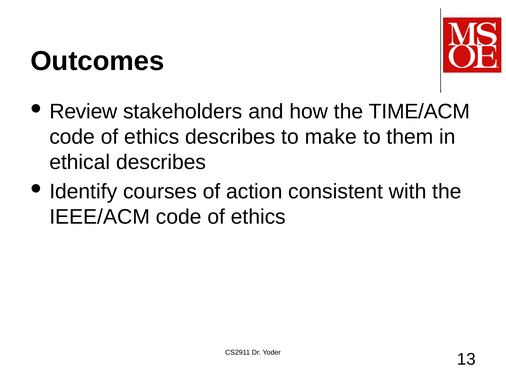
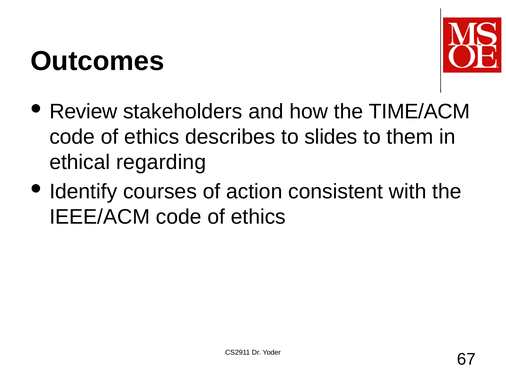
make: make -> slides
ethical describes: describes -> regarding
13: 13 -> 67
